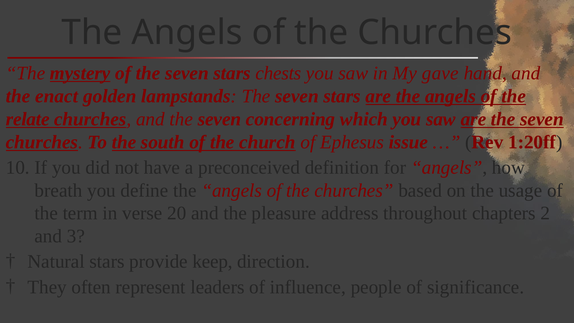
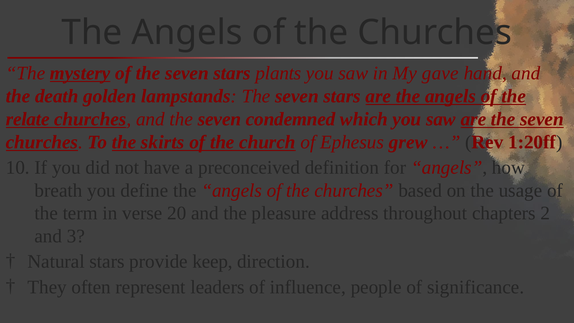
chests: chests -> plants
enact: enact -> death
concerning: concerning -> condemned
south: south -> skirts
issue: issue -> grew
